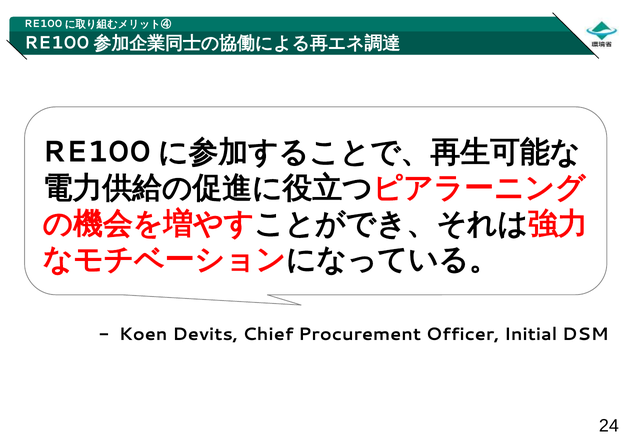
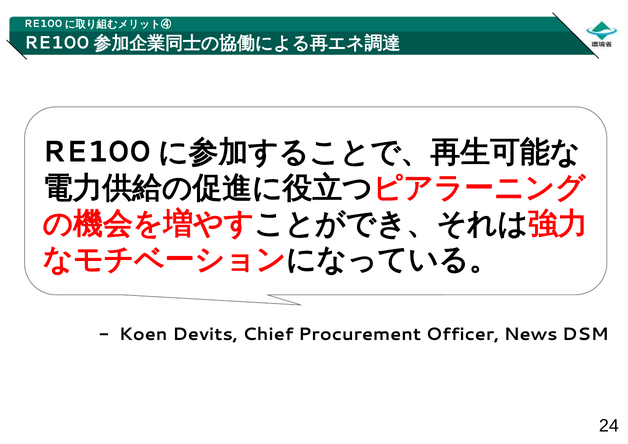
Initial: Initial -> News
